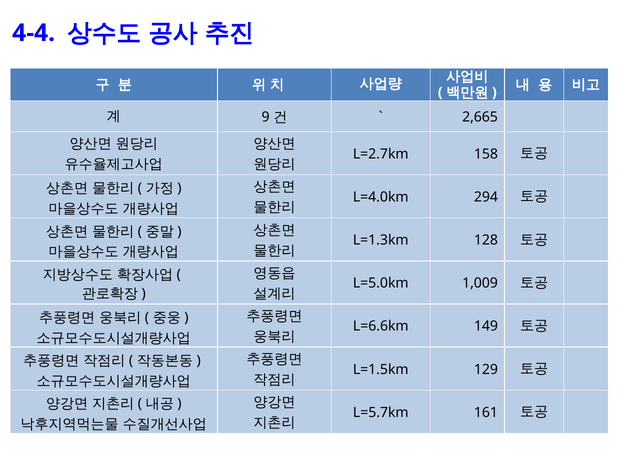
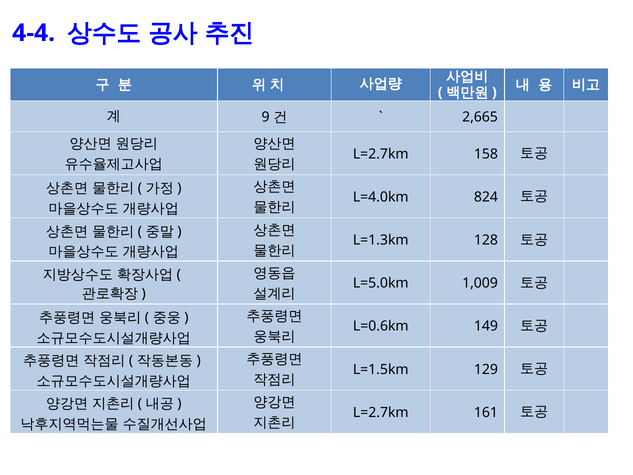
294: 294 -> 824
L=6.6km: L=6.6km -> L=0.6km
L=5.7km at (381, 412): L=5.7km -> L=2.7km
